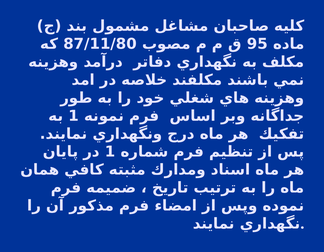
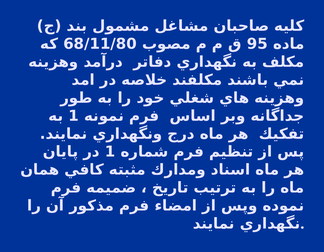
87/11/80: 87/11/80 -> 68/11/80
